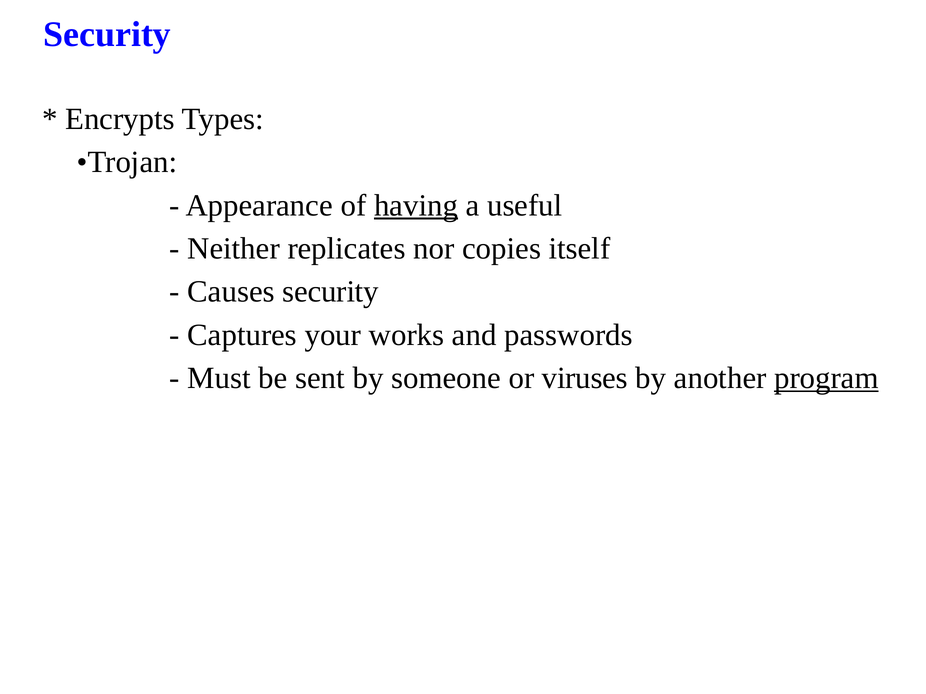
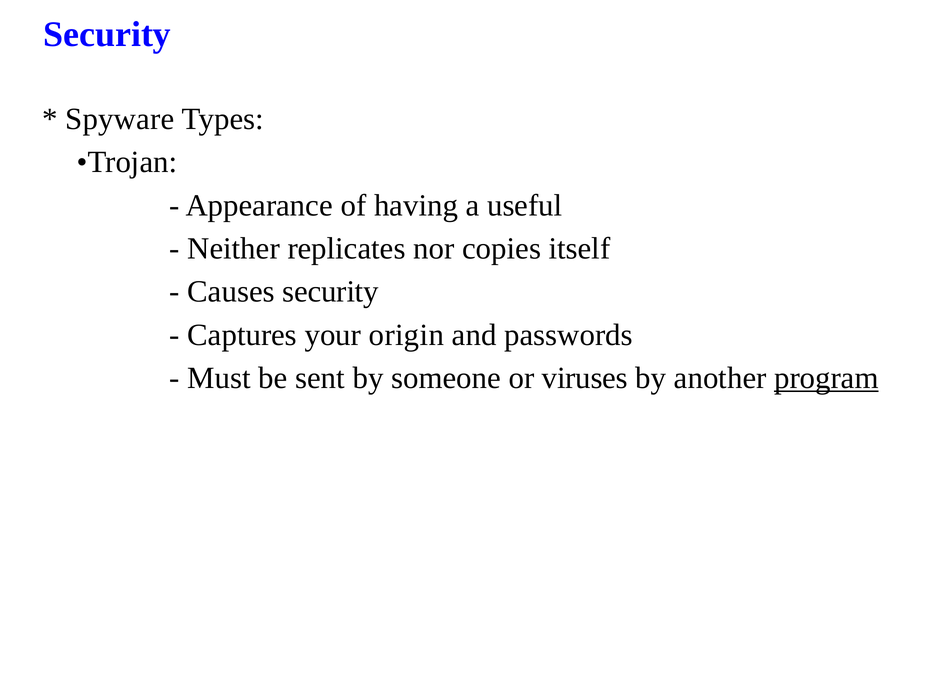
Encrypts: Encrypts -> Spyware
having underline: present -> none
works: works -> origin
